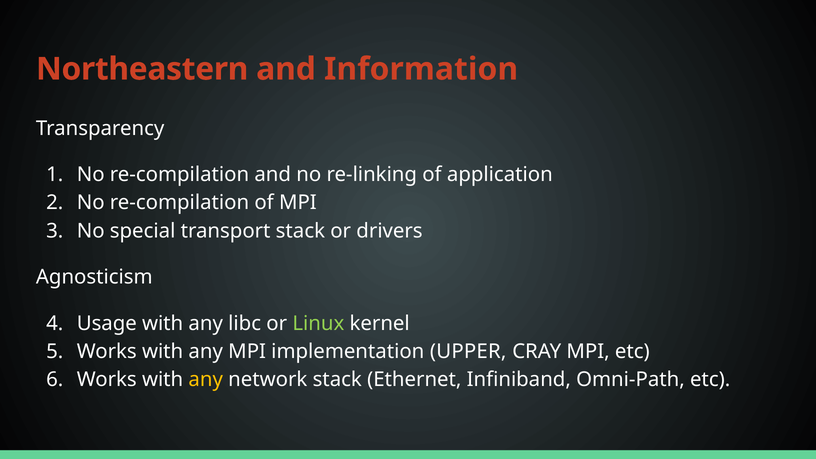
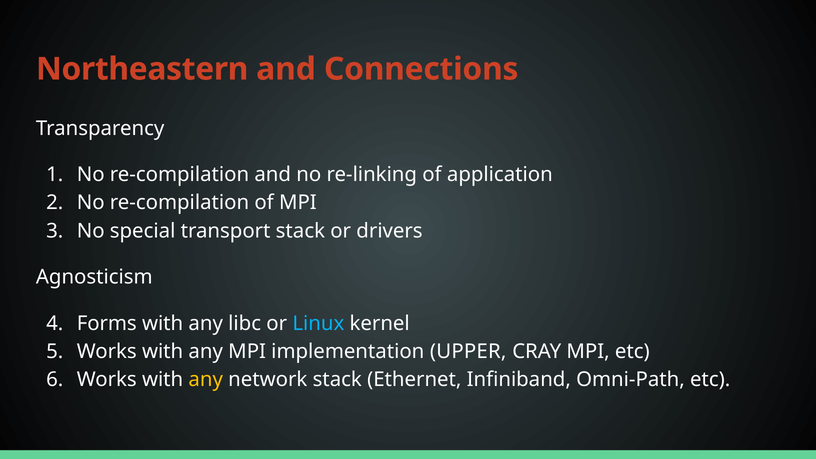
Information: Information -> Connections
Usage: Usage -> Forms
Linux colour: light green -> light blue
